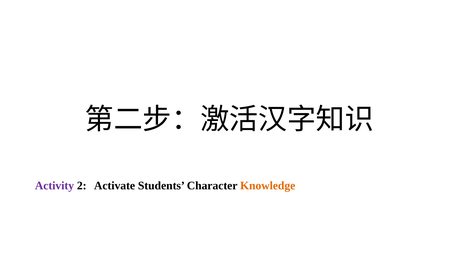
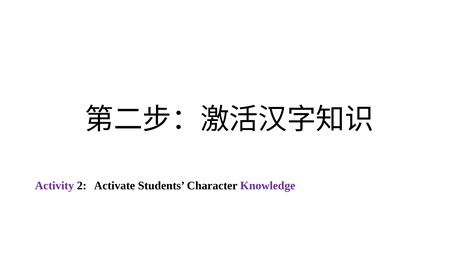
Knowledge colour: orange -> purple
